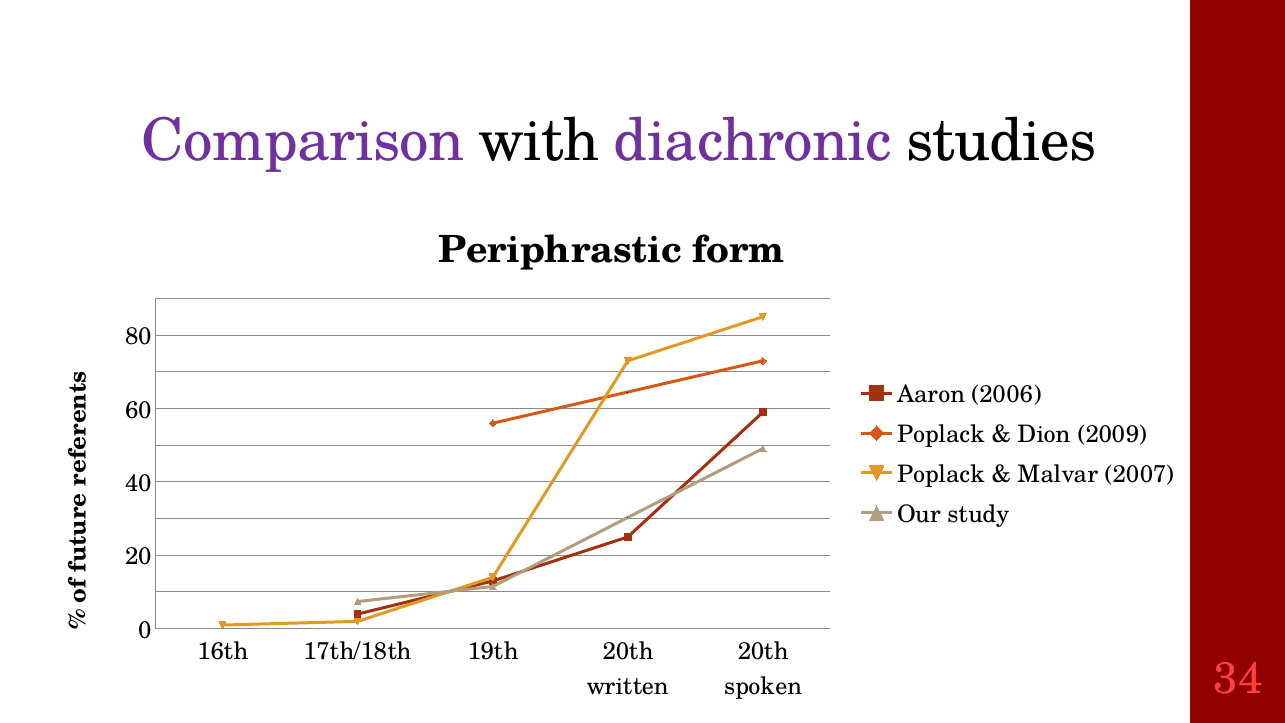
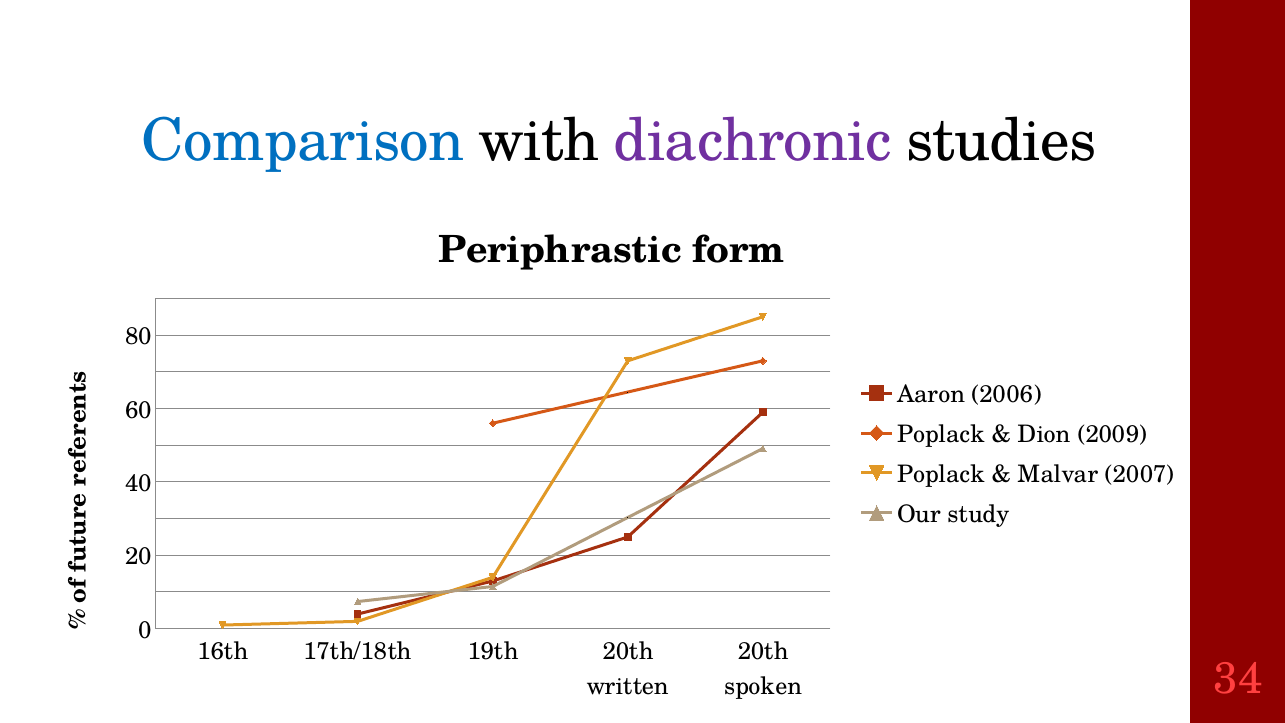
Comparison colour: purple -> blue
